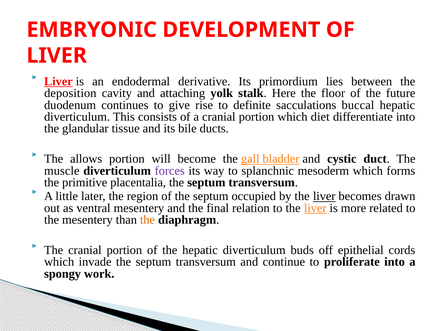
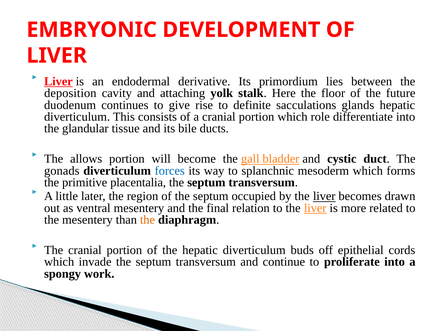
buccal: buccal -> glands
diet: diet -> role
muscle: muscle -> gonads
forces colour: purple -> blue
